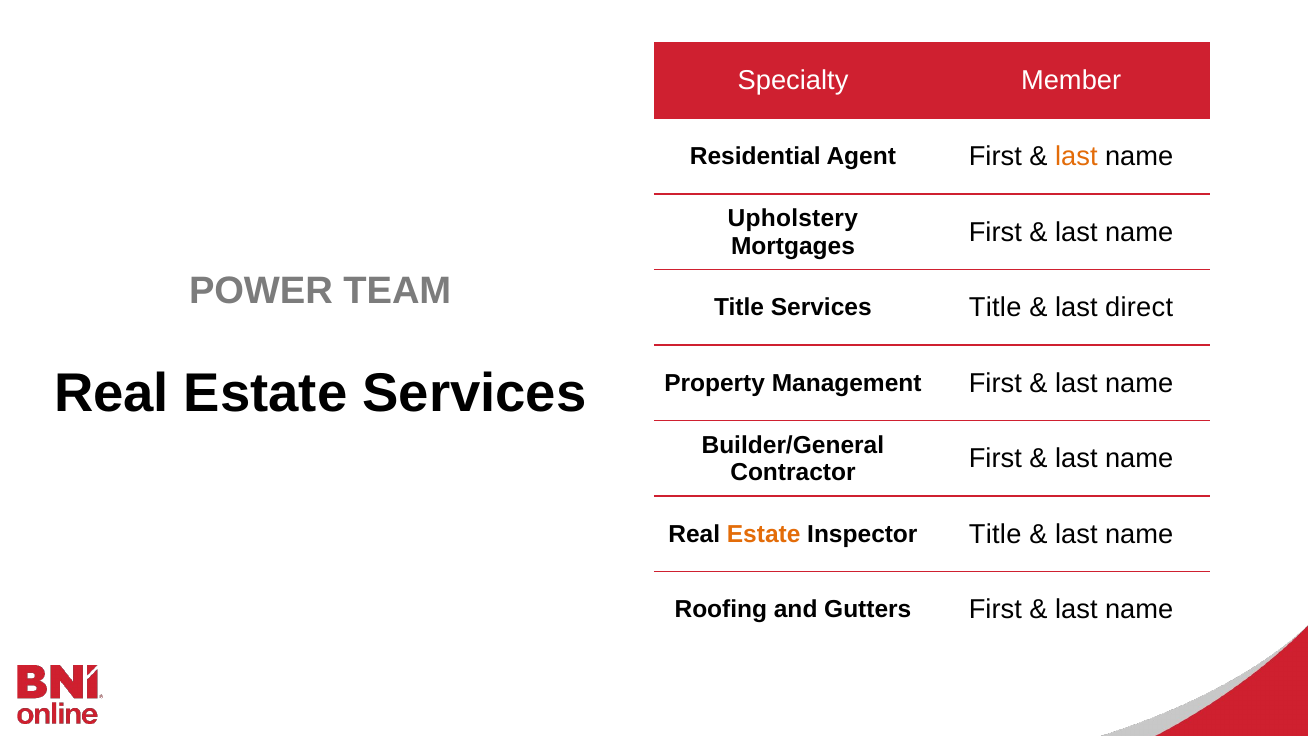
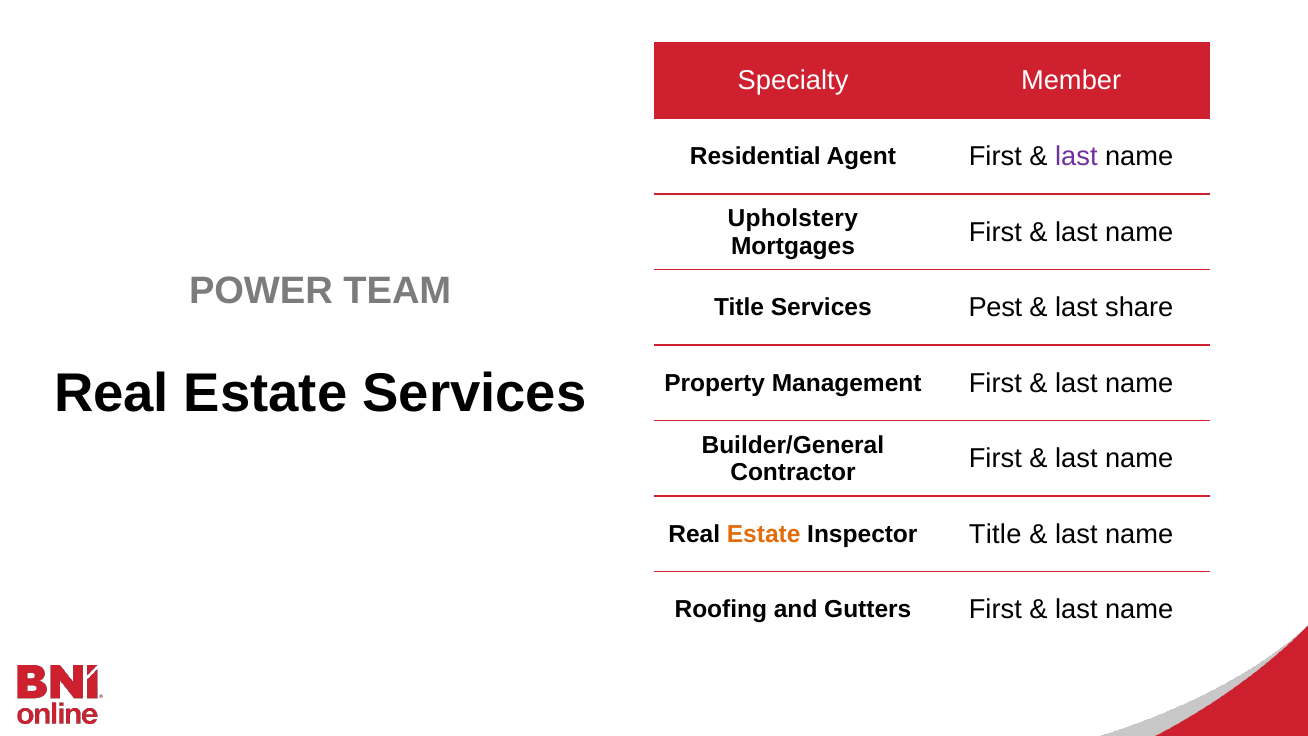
last at (1076, 157) colour: orange -> purple
Services Title: Title -> Pest
direct: direct -> share
